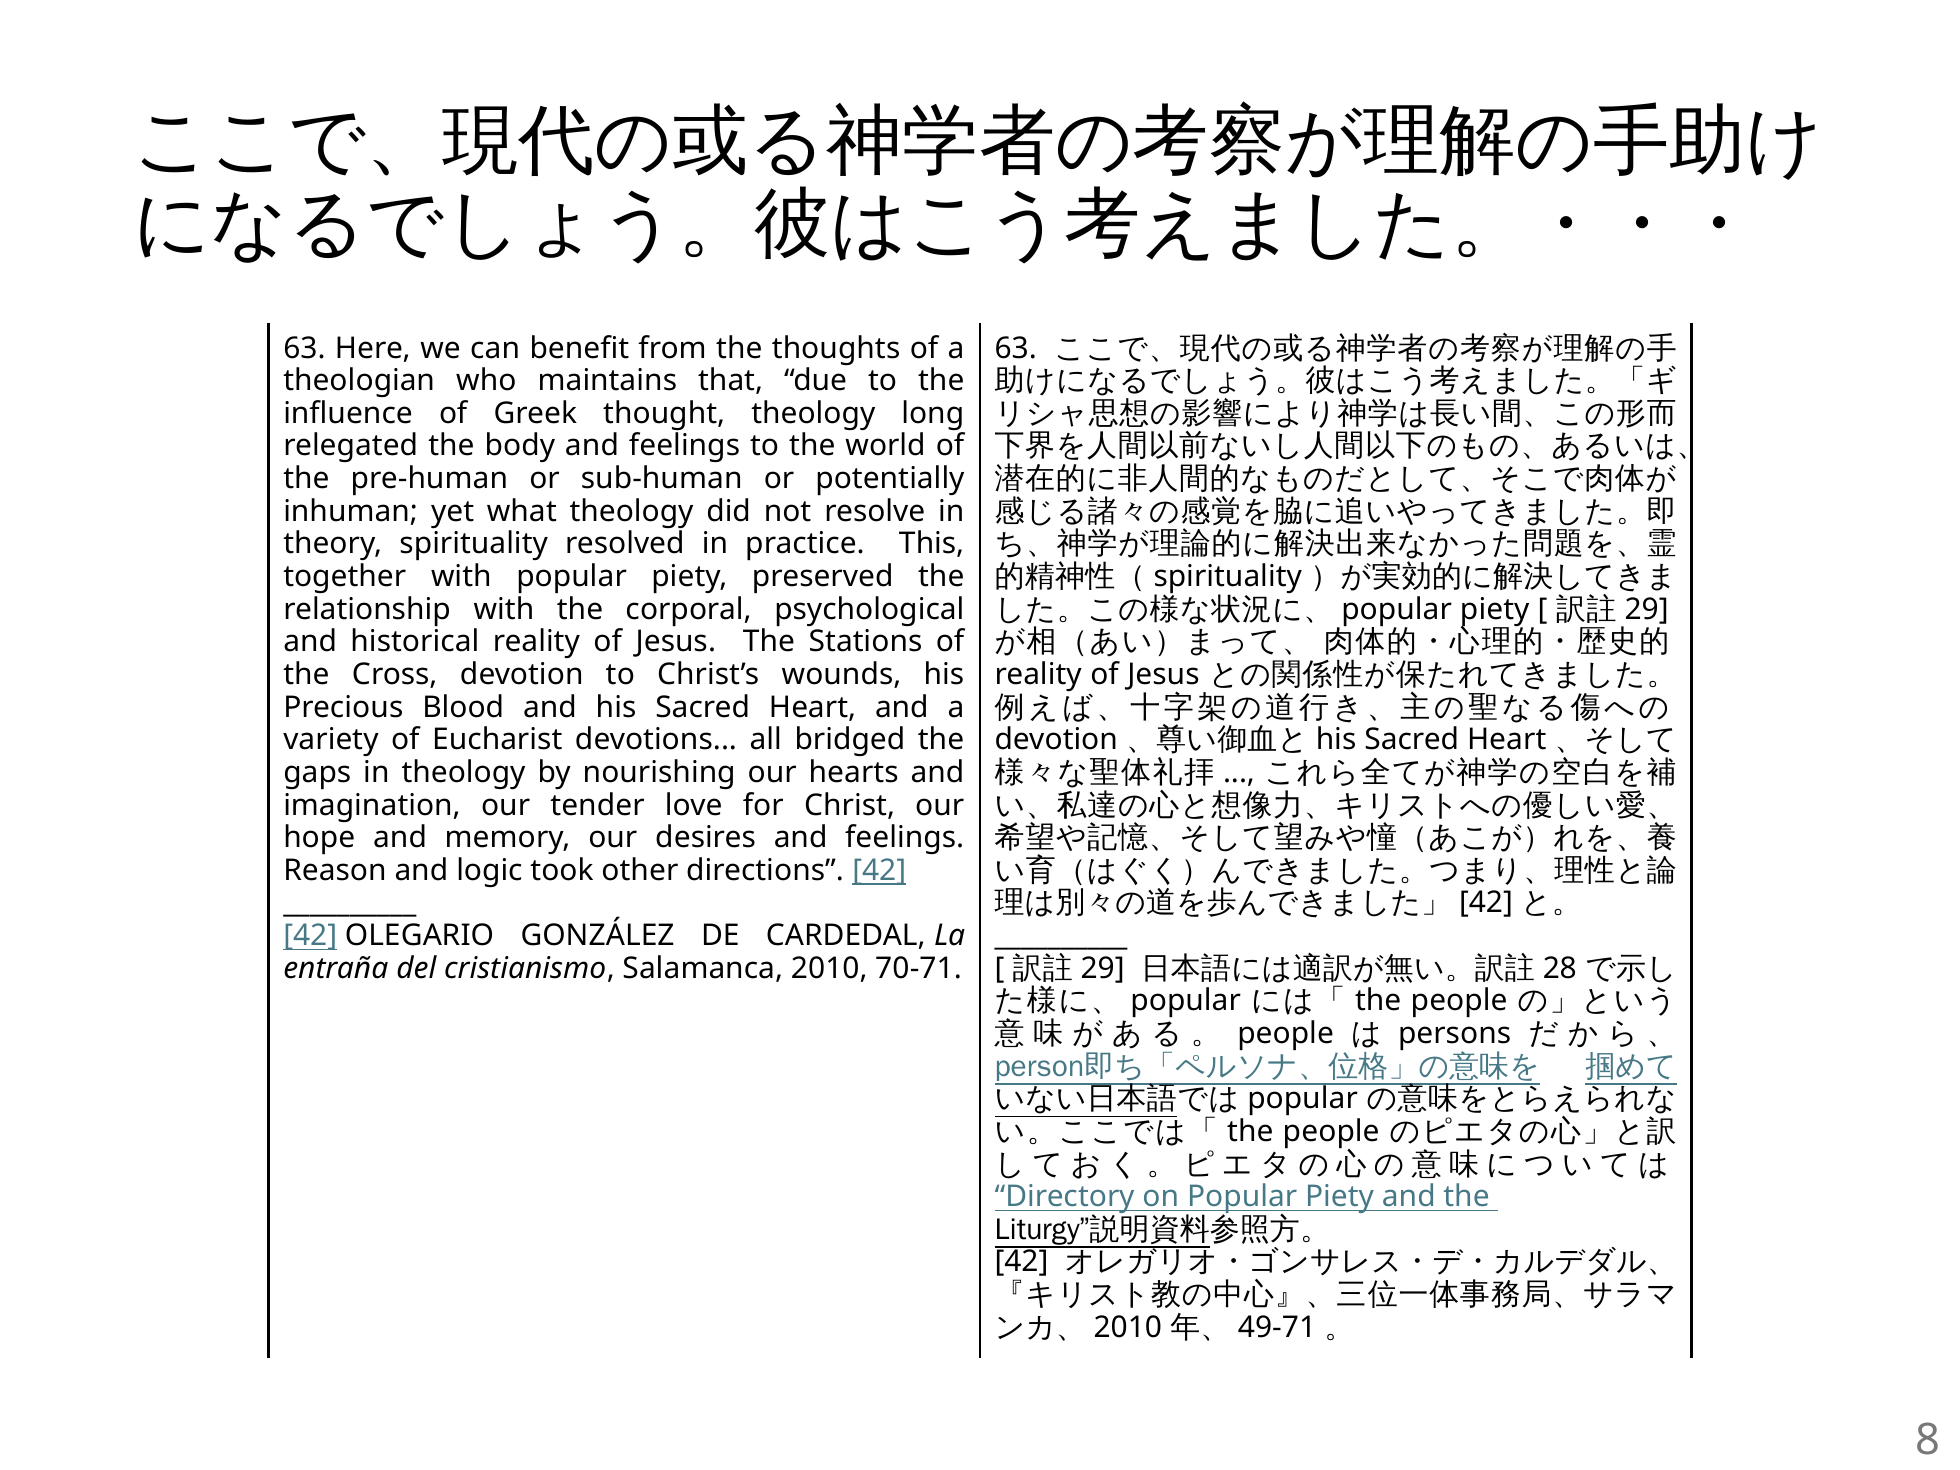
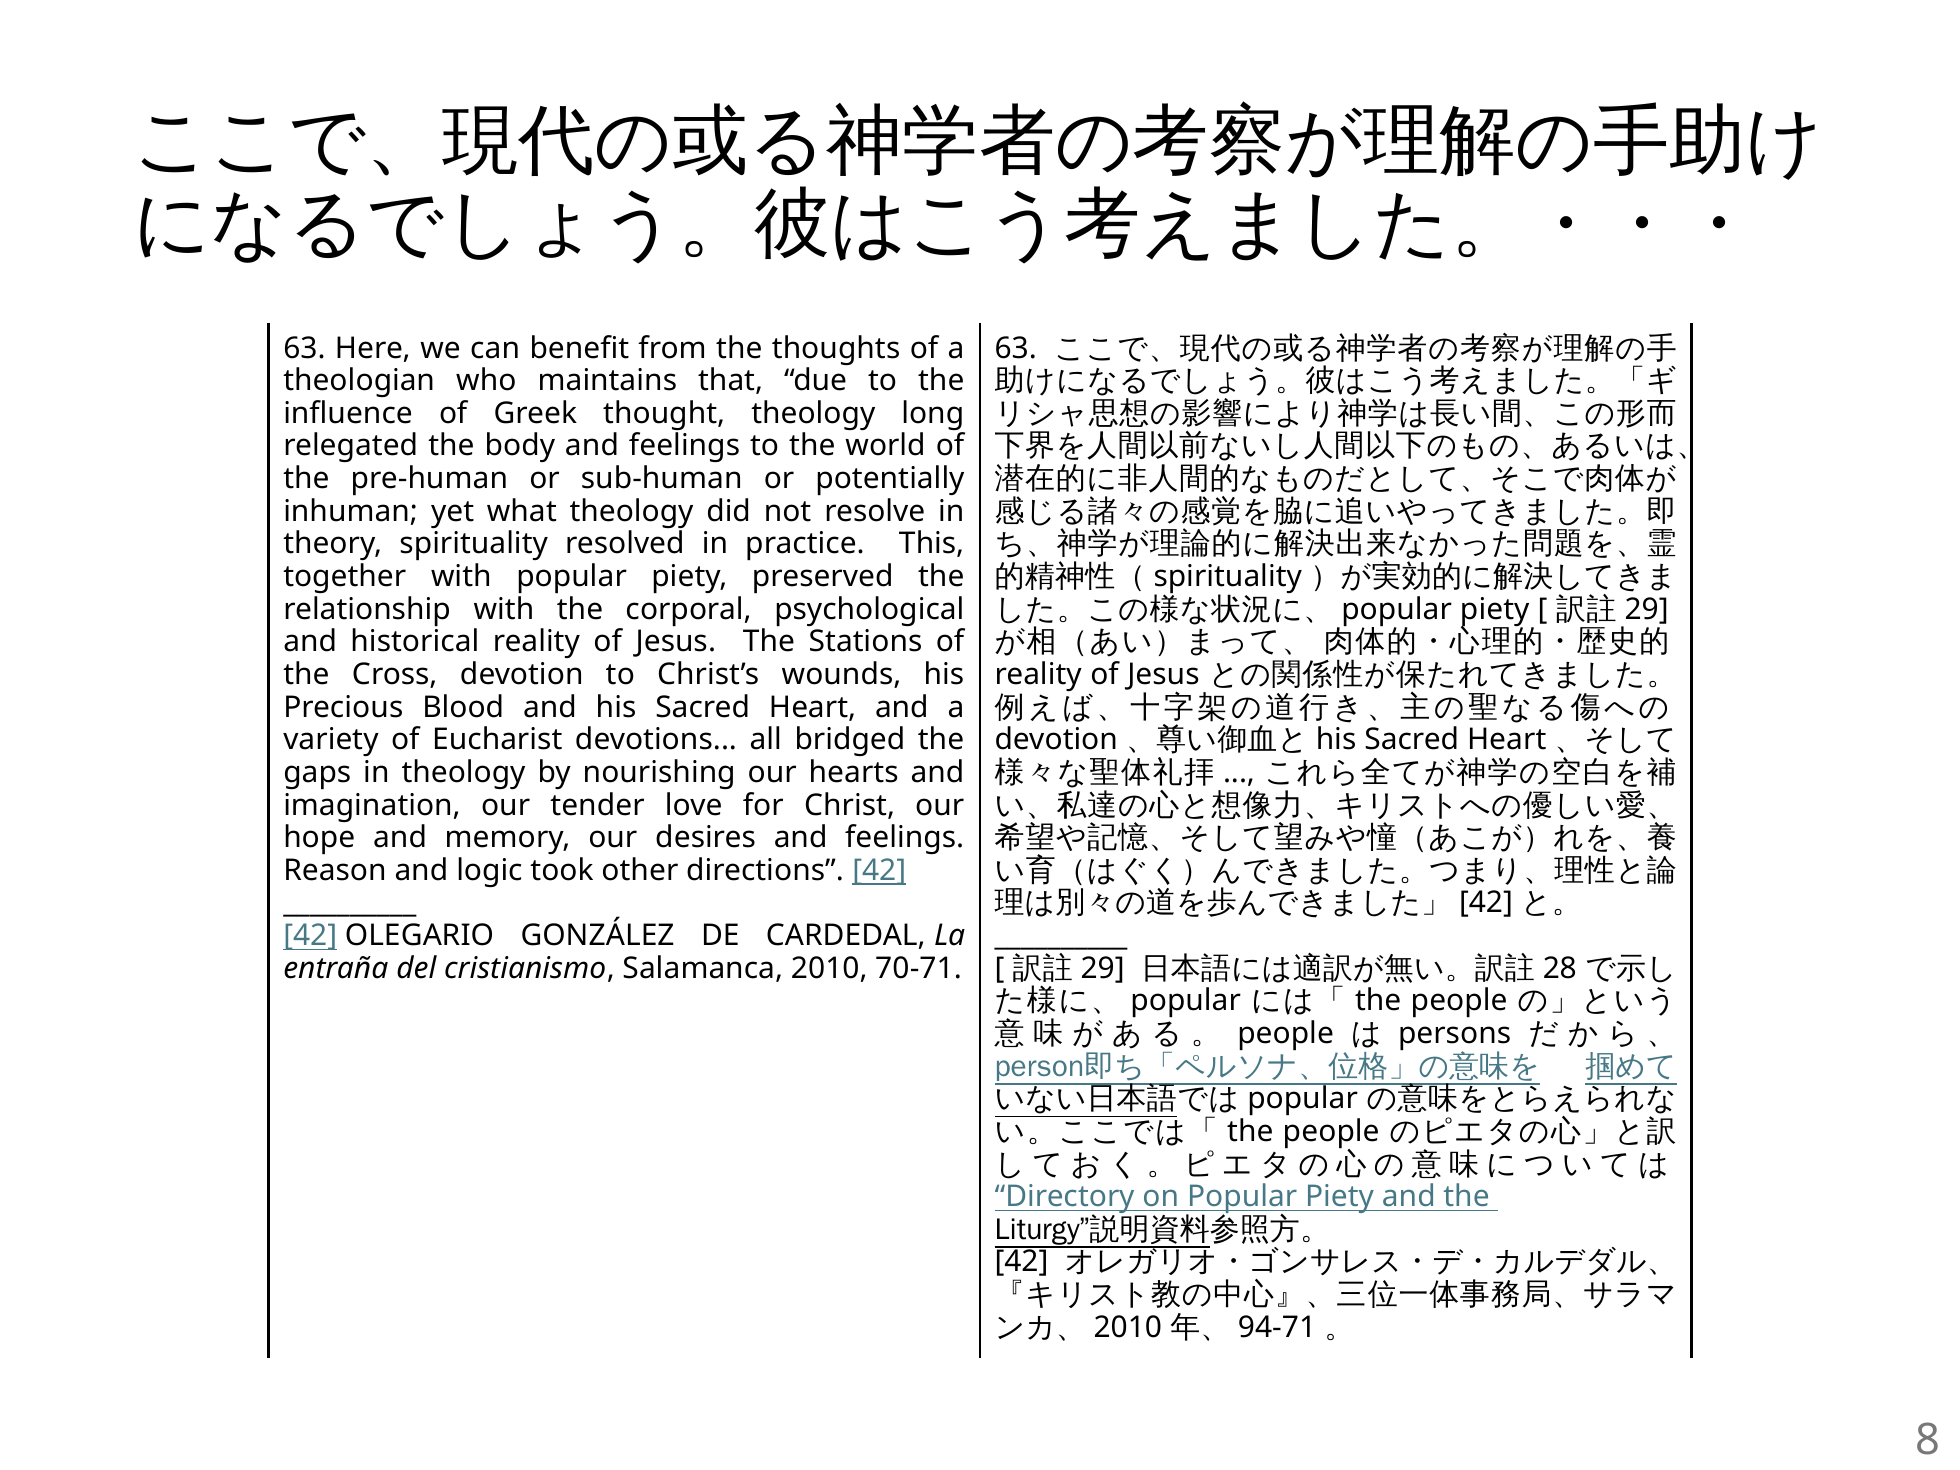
49-71: 49-71 -> 94-71
